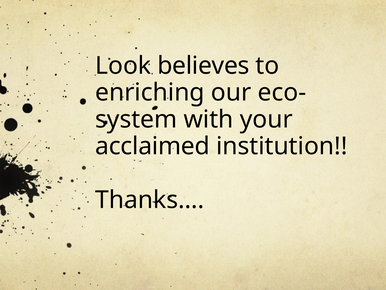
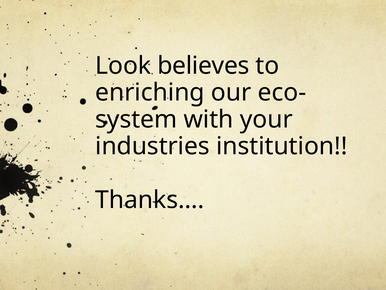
acclaimed: acclaimed -> industries
